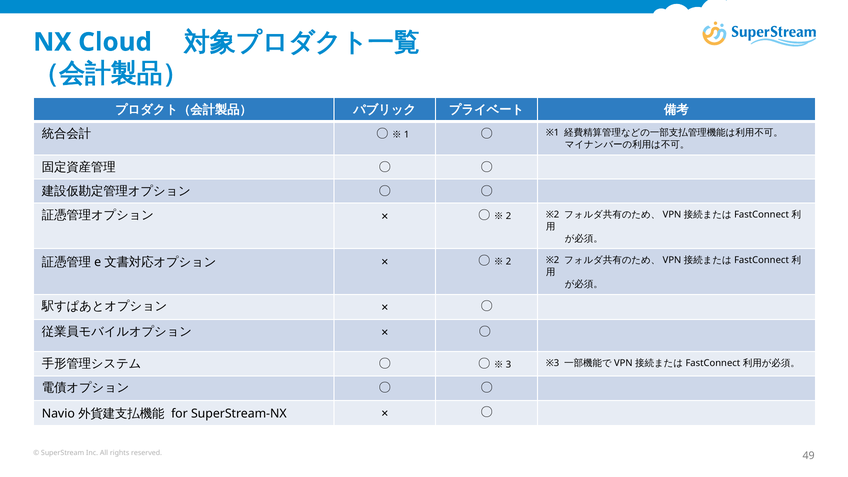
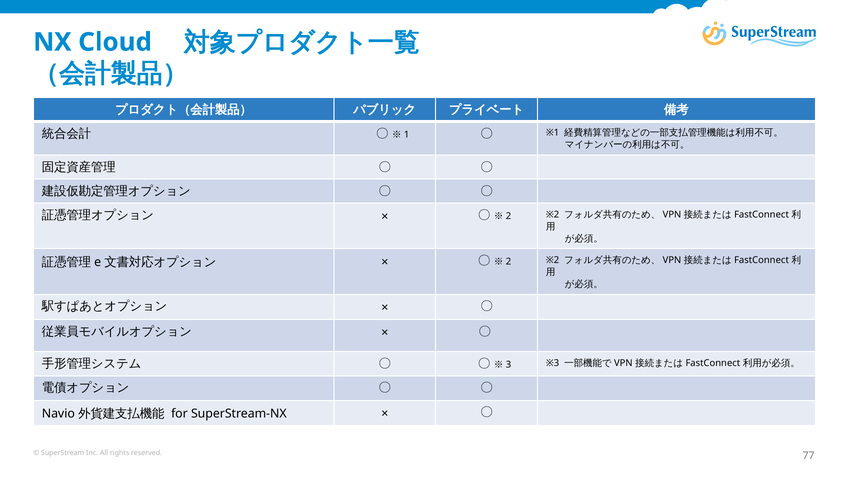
49: 49 -> 77
